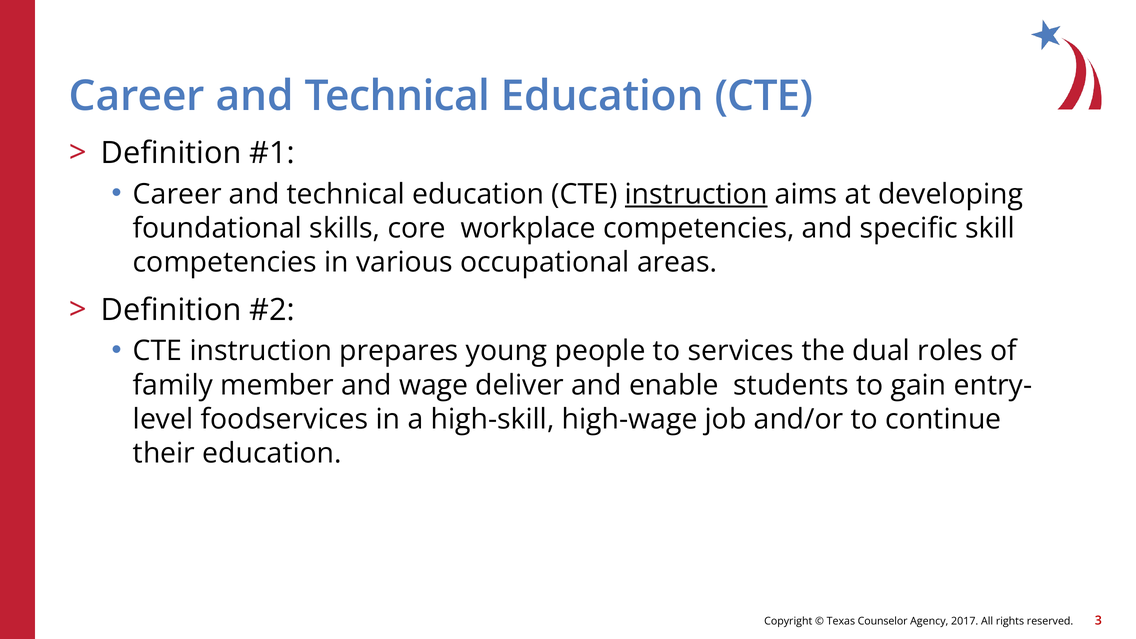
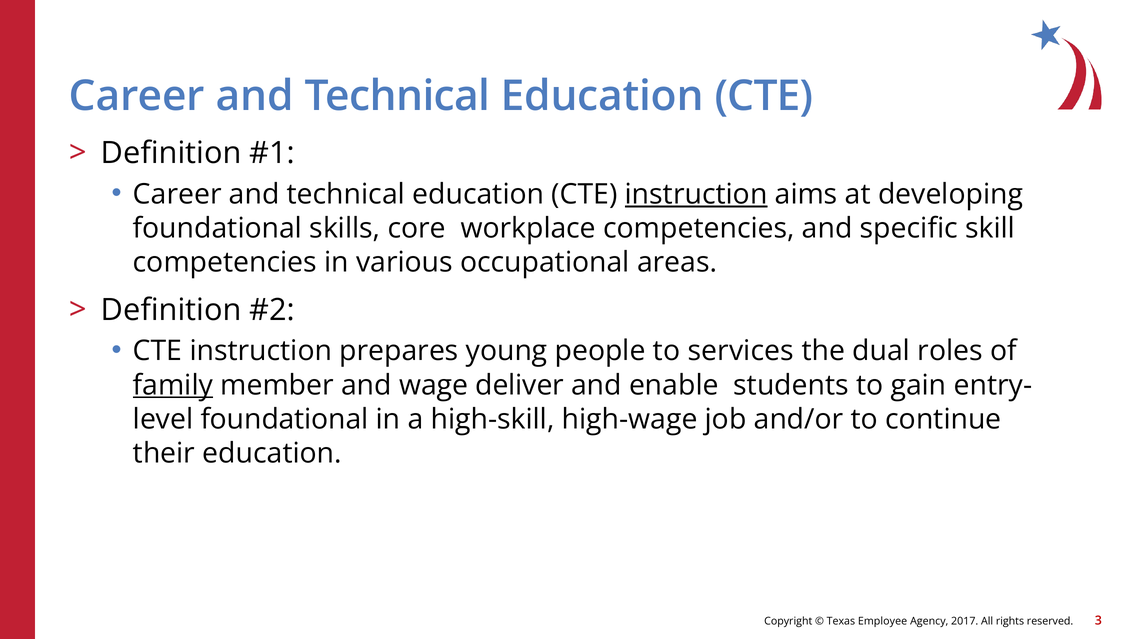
family underline: none -> present
foodservices at (284, 419): foodservices -> foundational
Counselor: Counselor -> Employee
